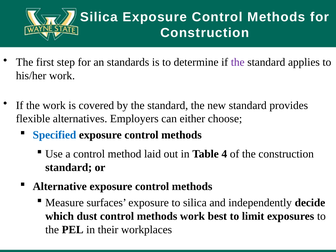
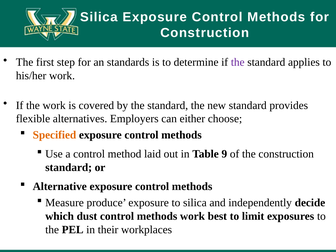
Specified colour: blue -> orange
4: 4 -> 9
surfaces: surfaces -> produce
